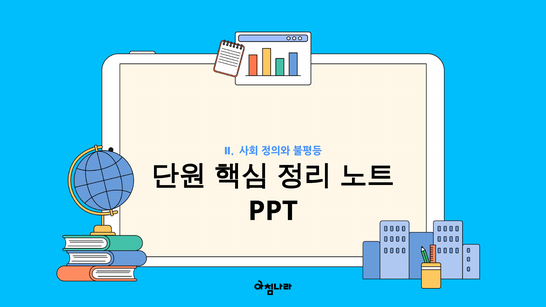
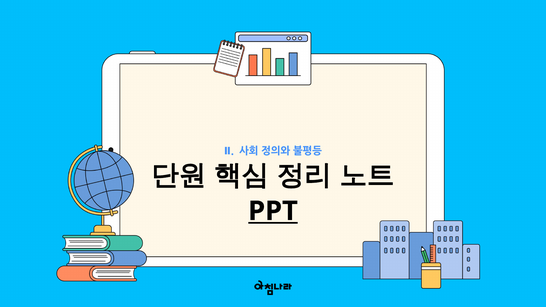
PPT underline: none -> present
